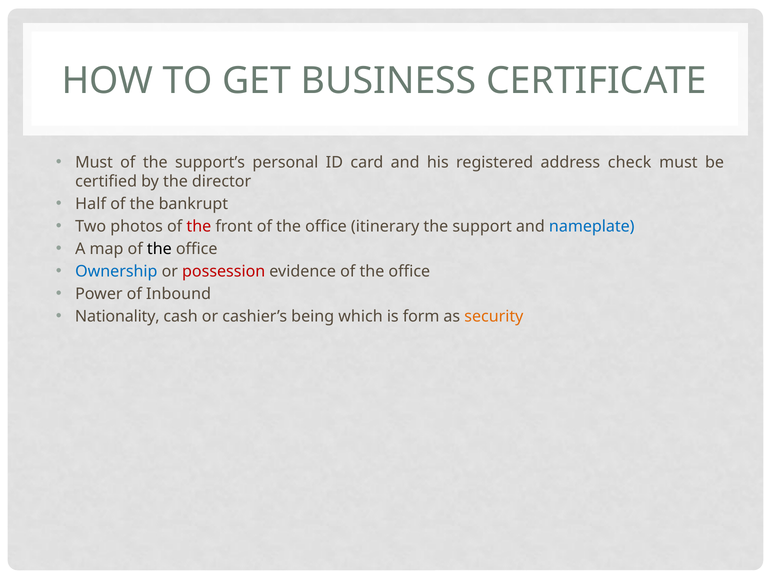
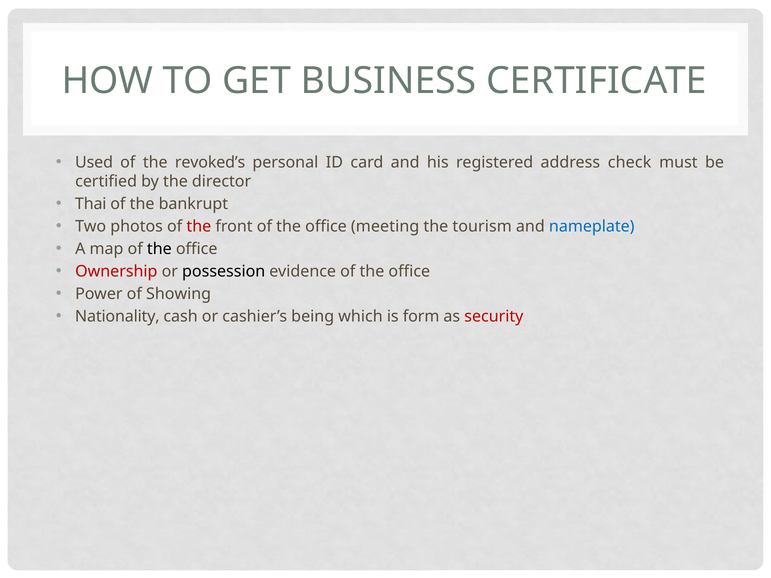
Must at (94, 162): Must -> Used
support’s: support’s -> revoked’s
Half: Half -> Thai
itinerary: itinerary -> meeting
support: support -> tourism
Ownership colour: blue -> red
possession colour: red -> black
Inbound: Inbound -> Showing
security colour: orange -> red
